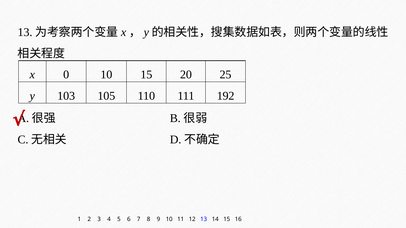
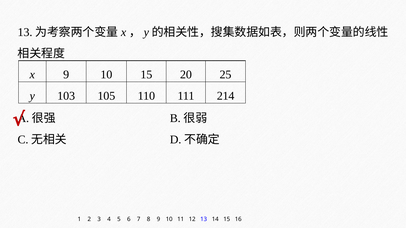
x 0: 0 -> 9
192: 192 -> 214
